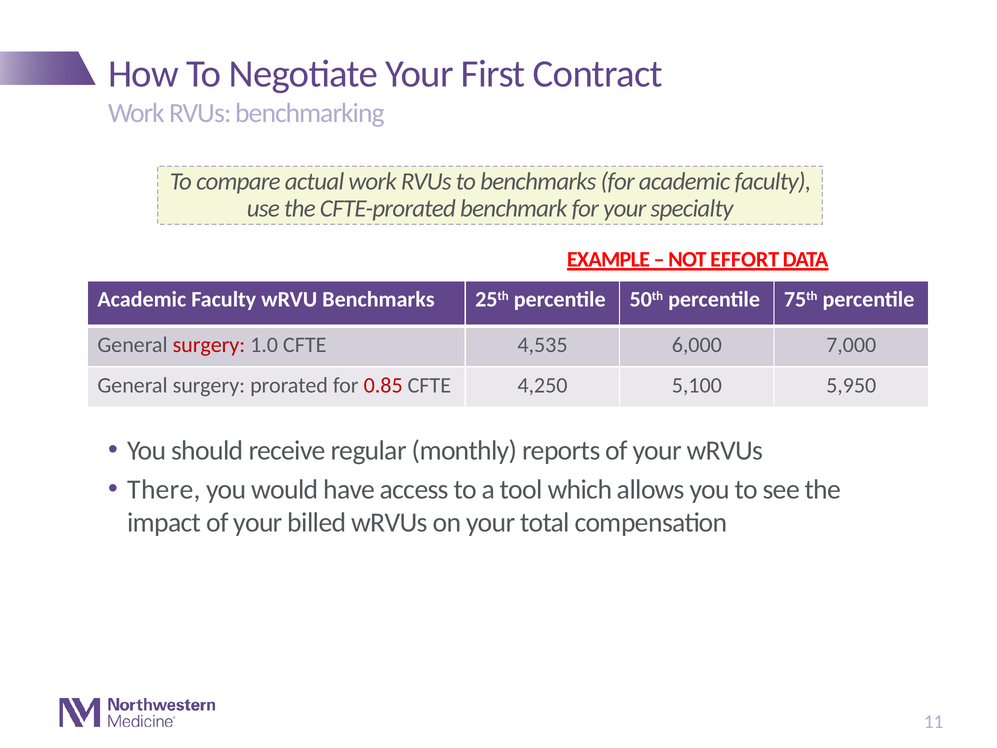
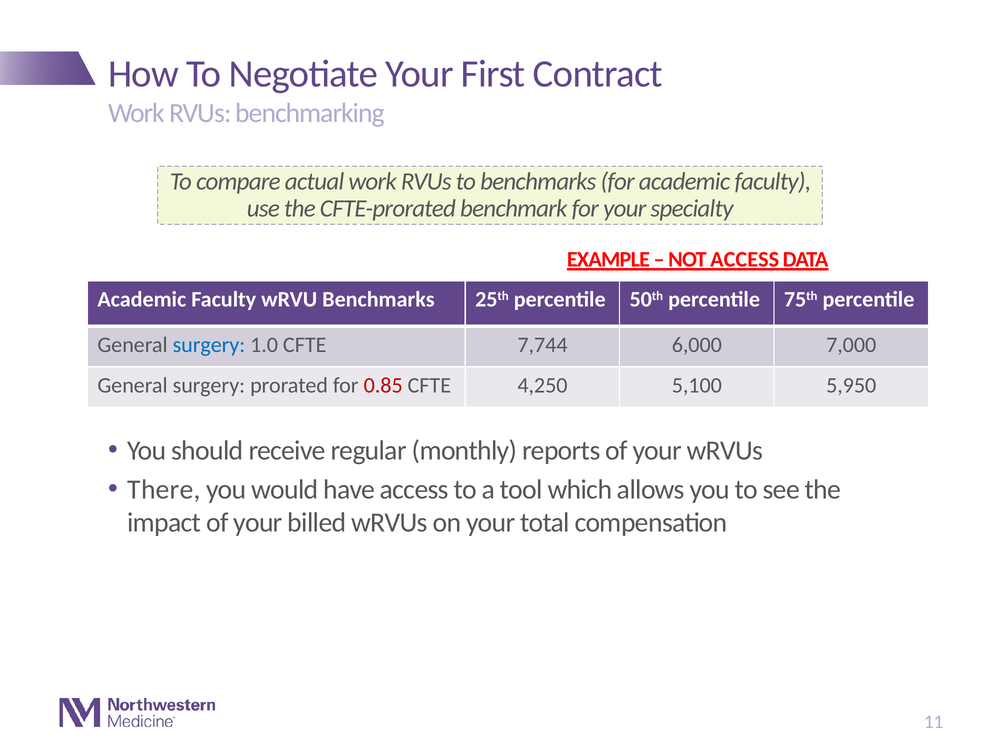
NOT EFFORT: EFFORT -> ACCESS
surgery at (209, 345) colour: red -> blue
4,535: 4,535 -> 7,744
